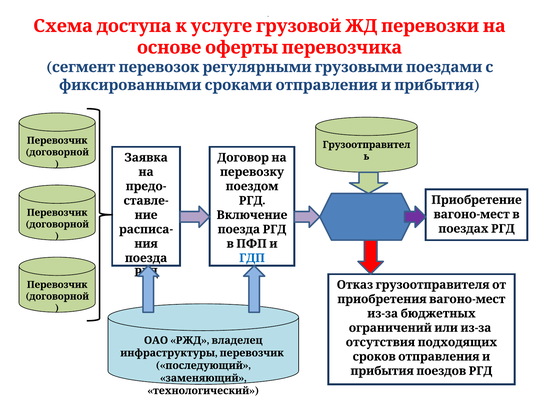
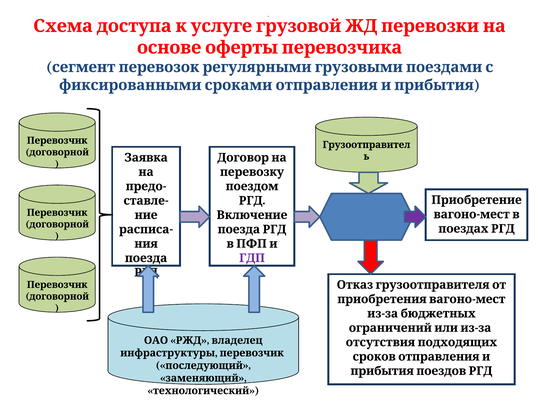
ГДП colour: blue -> purple
